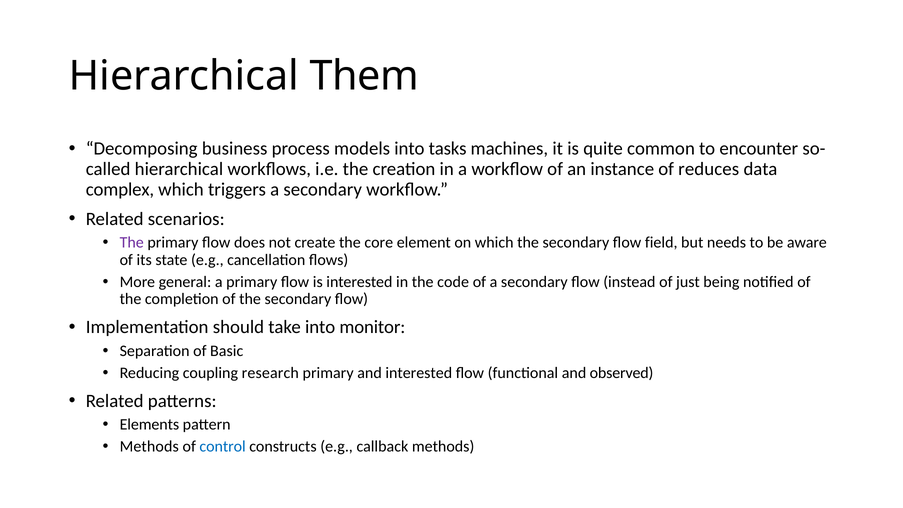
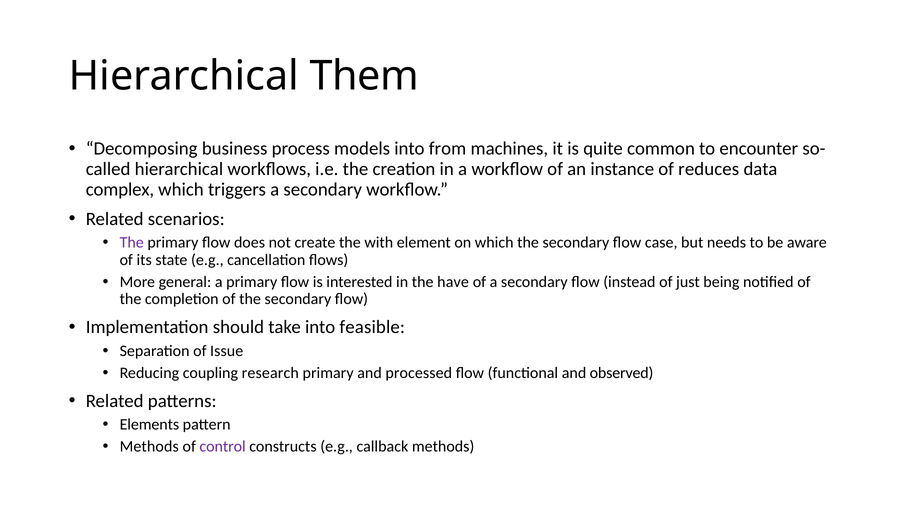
tasks: tasks -> from
core: core -> with
field: field -> case
code: code -> have
monitor: monitor -> feasible
Basic: Basic -> Issue
and interested: interested -> processed
control colour: blue -> purple
